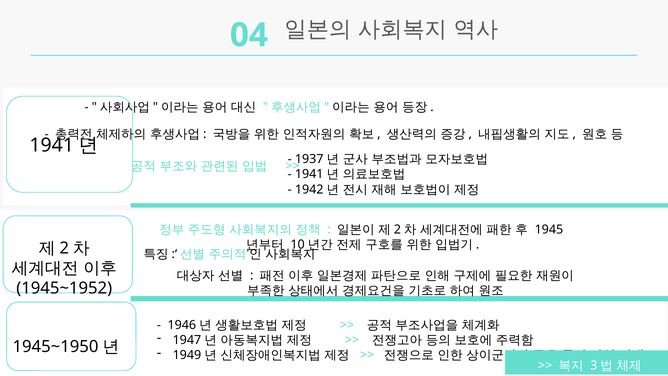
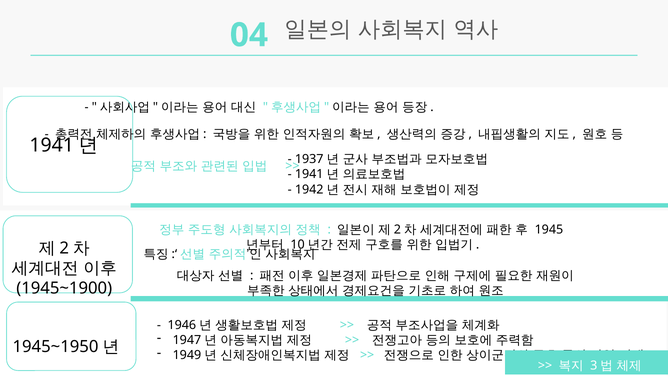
1945~1952: 1945~1952 -> 1945~1900
